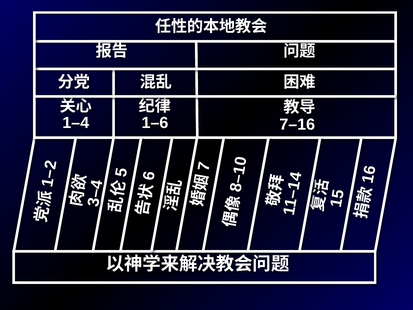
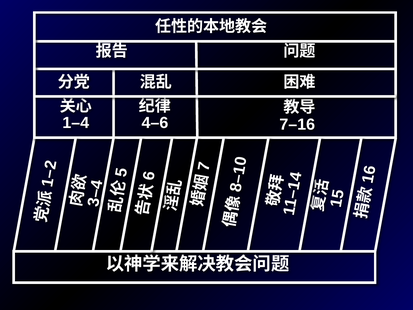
1–6: 1–6 -> 4–6
